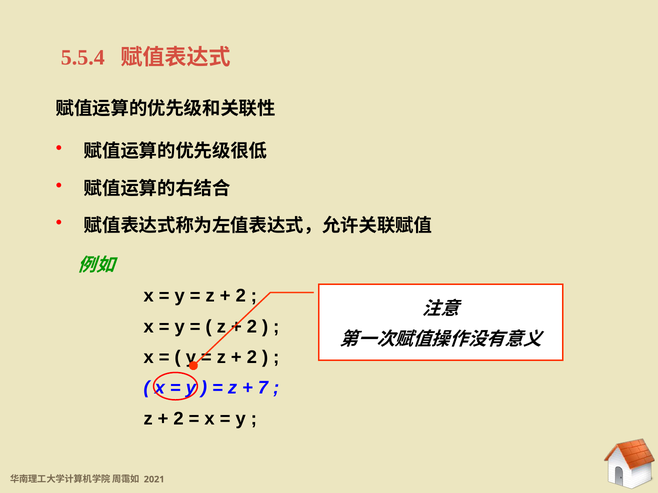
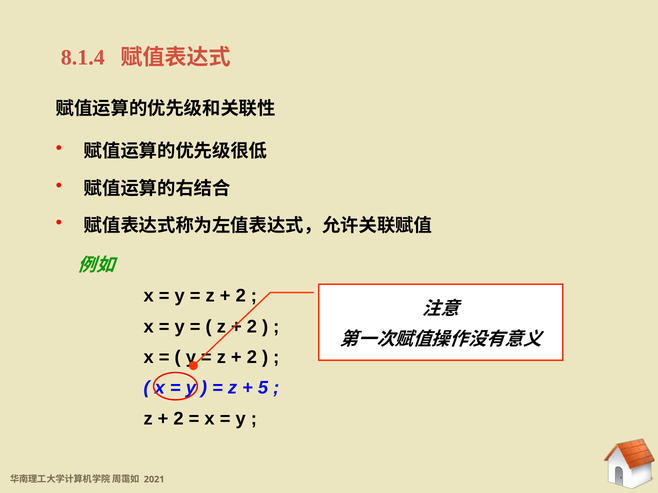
5.5.4: 5.5.4 -> 8.1.4
7: 7 -> 5
